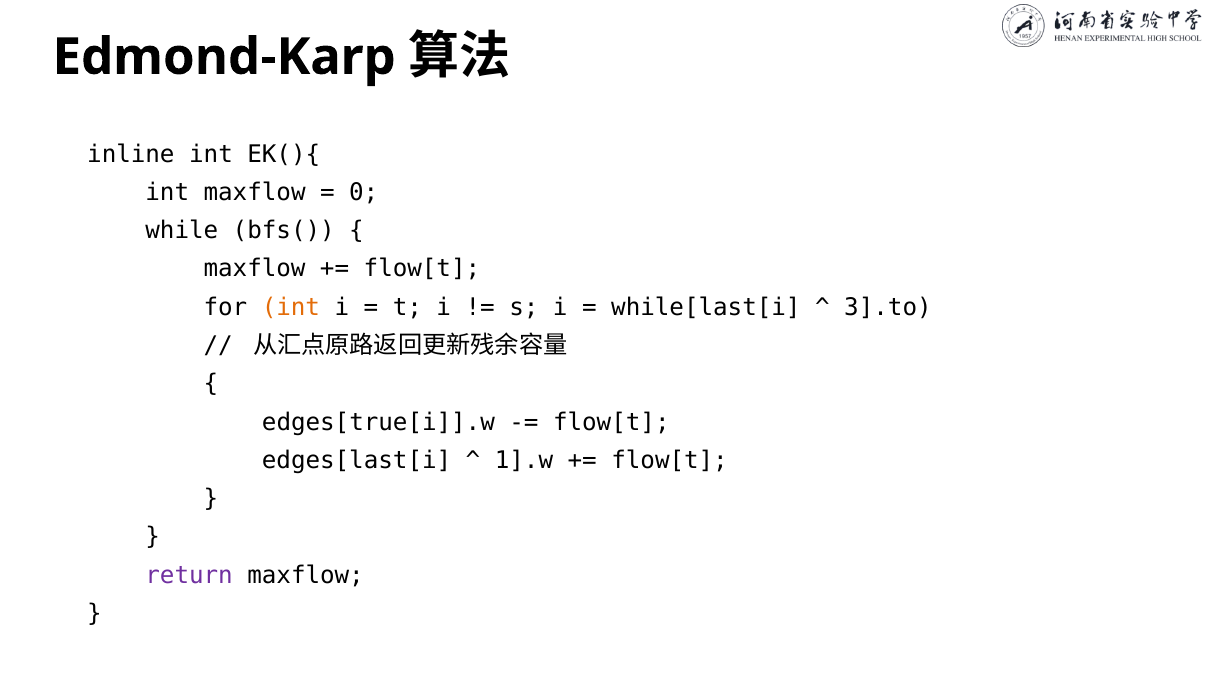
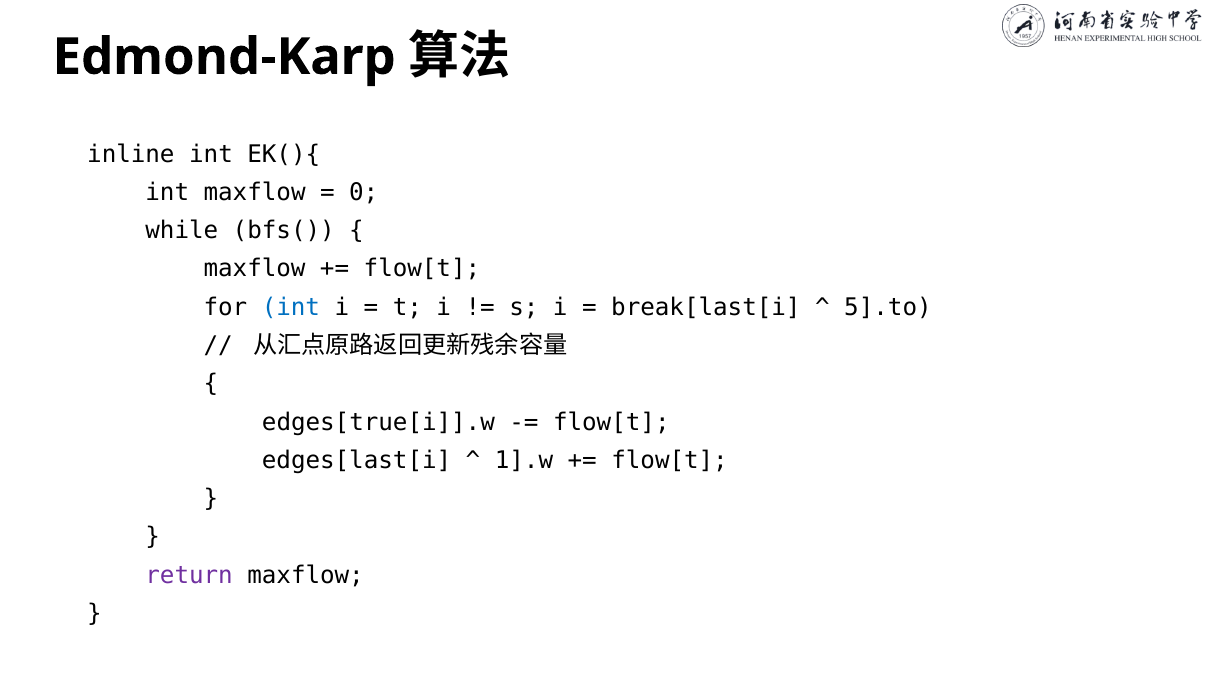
int at (291, 307) colour: orange -> blue
while[last[i: while[last[i -> break[last[i
3].to: 3].to -> 5].to
